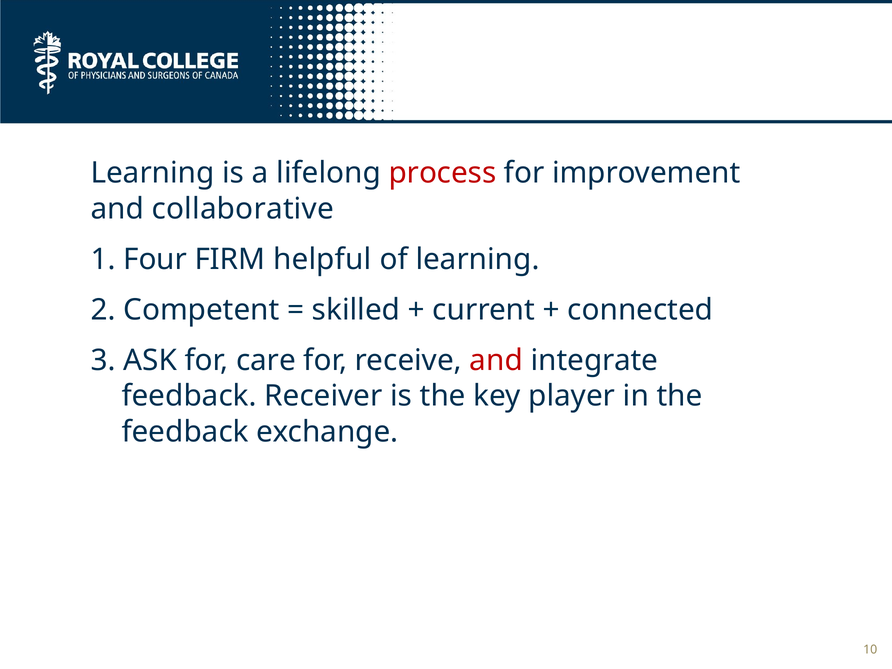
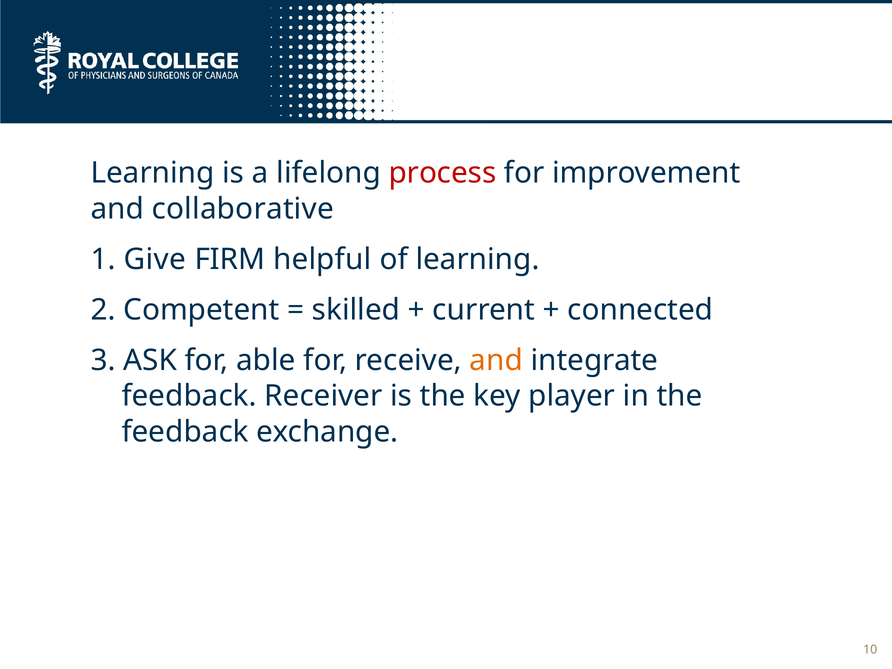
Four: Four -> Give
care: care -> able
and at (496, 360) colour: red -> orange
